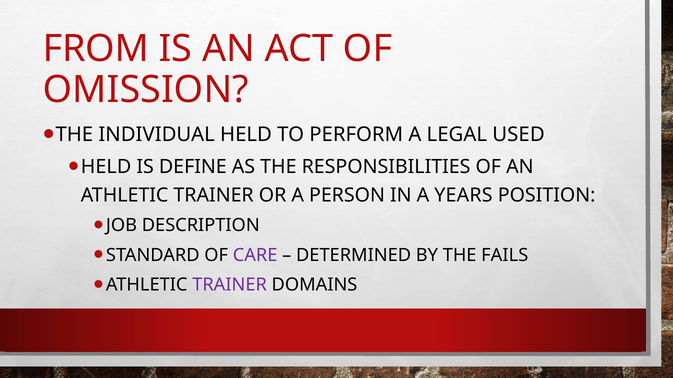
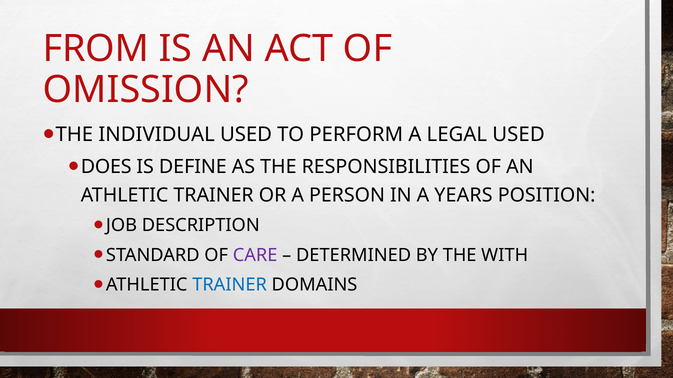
INDIVIDUAL HELD: HELD -> USED
HELD at (106, 167): HELD -> DOES
FAILS: FAILS -> WITH
TRAINER at (230, 285) colour: purple -> blue
